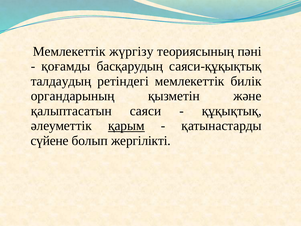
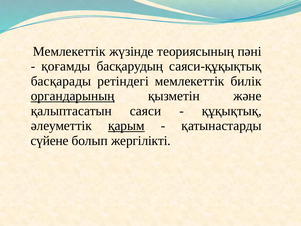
жүргізу: жүргізу -> жүзінде
талдаудың: талдаудың -> басқарады
органдарының underline: none -> present
